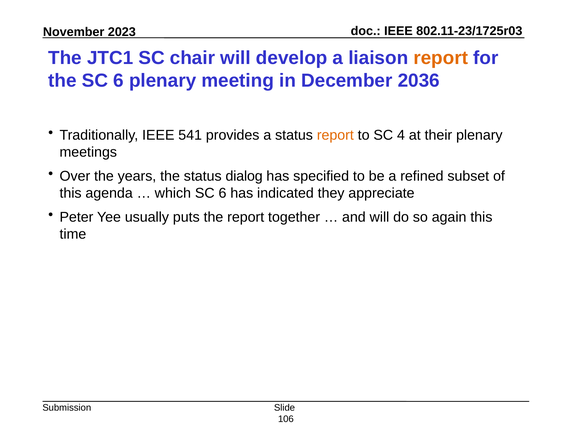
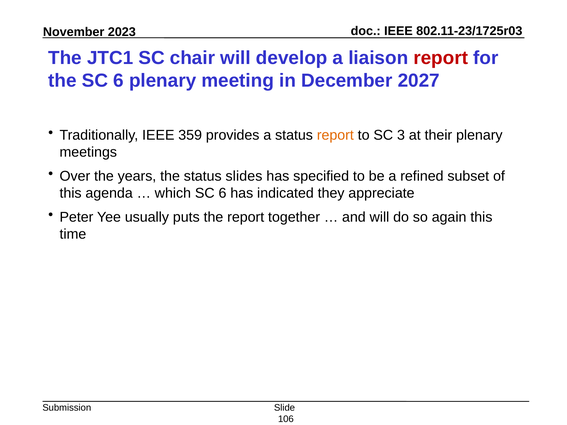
report at (441, 58) colour: orange -> red
2036: 2036 -> 2027
541: 541 -> 359
4: 4 -> 3
dialog: dialog -> slides
